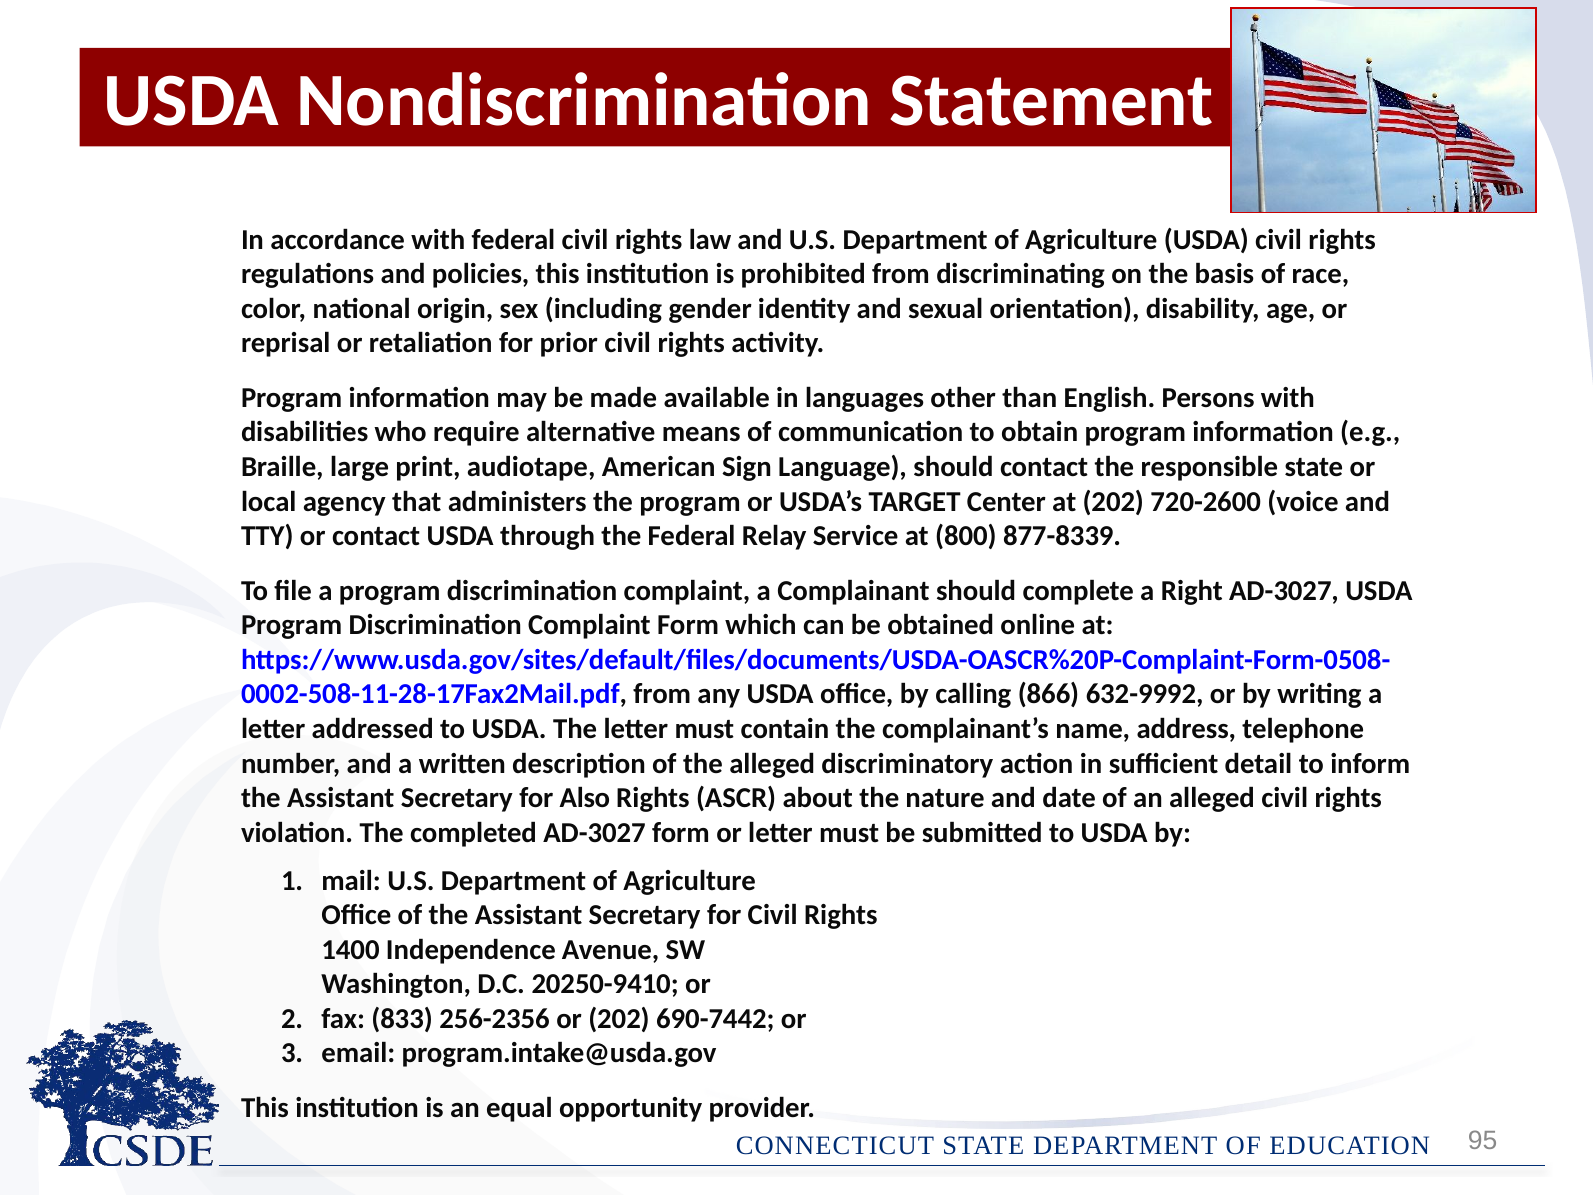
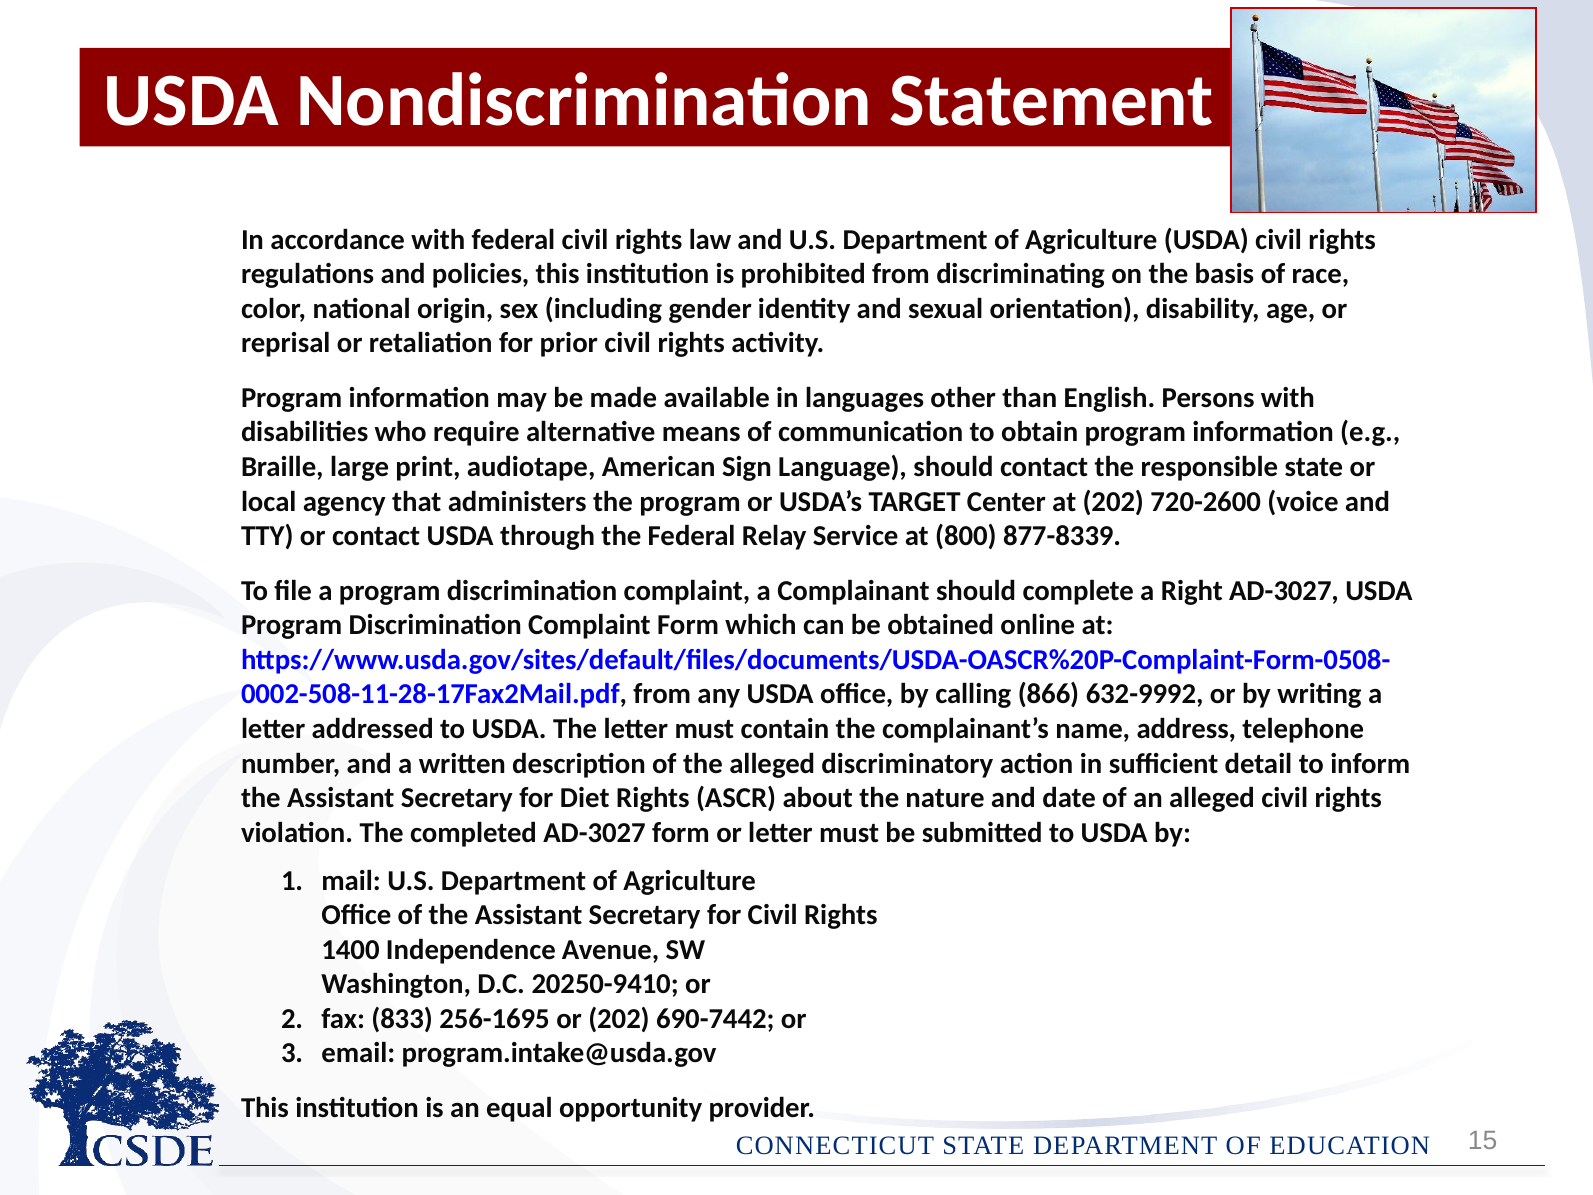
Also: Also -> Diet
256-2356: 256-2356 -> 256-1695
95: 95 -> 15
